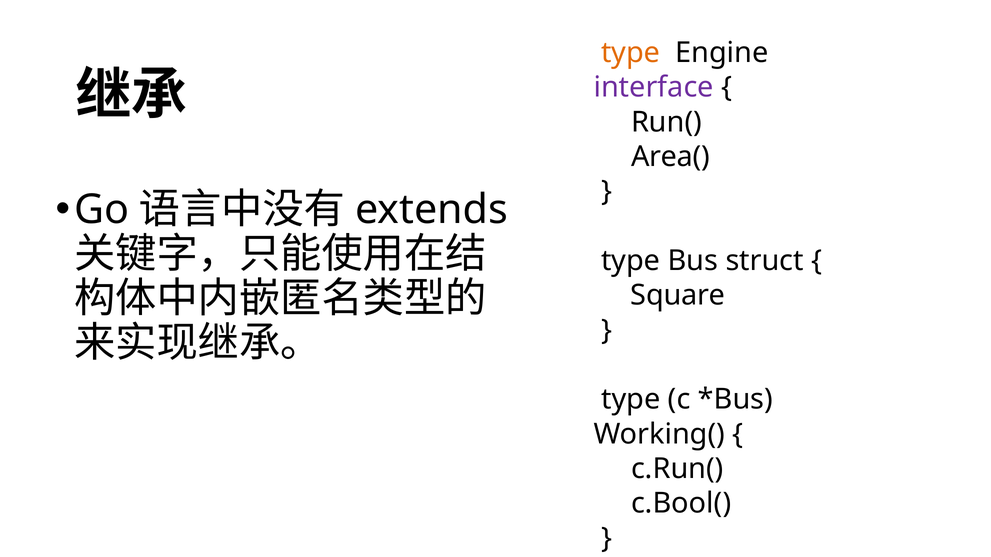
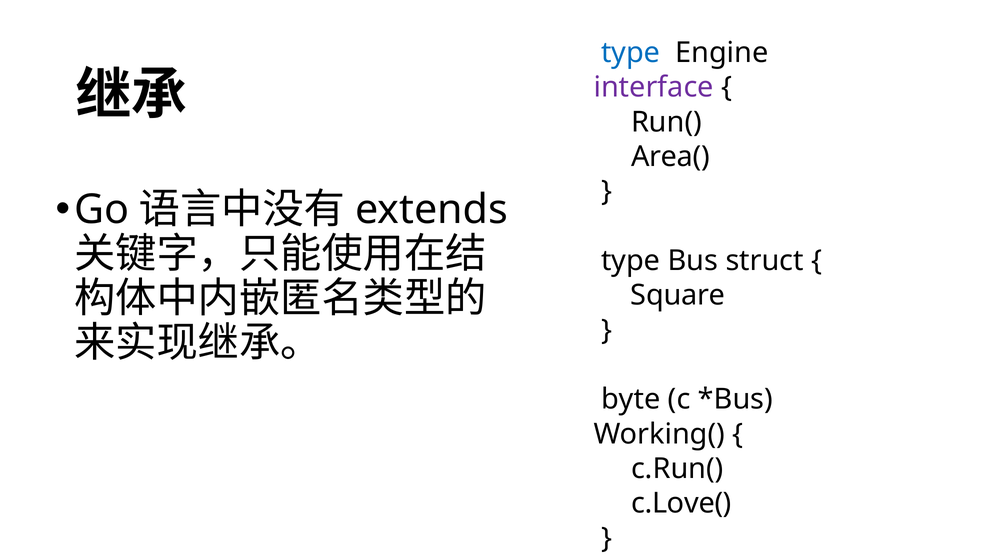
type at (631, 53) colour: orange -> blue
type at (631, 400): type -> byte
c.Bool(: c.Bool( -> c.Love(
